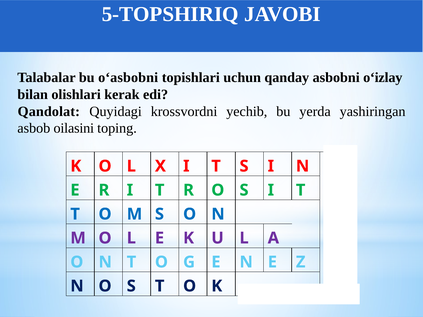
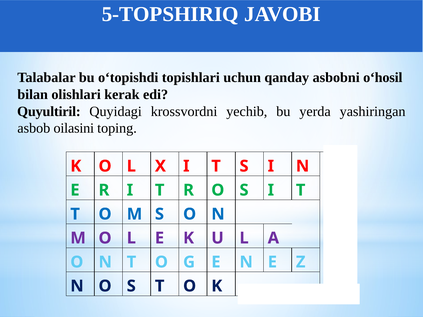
o‘asbobni: o‘asbobni -> o‘topishdi
o‘izlay: o‘izlay -> o‘hosil
Qandolat: Qandolat -> Quyultiril
